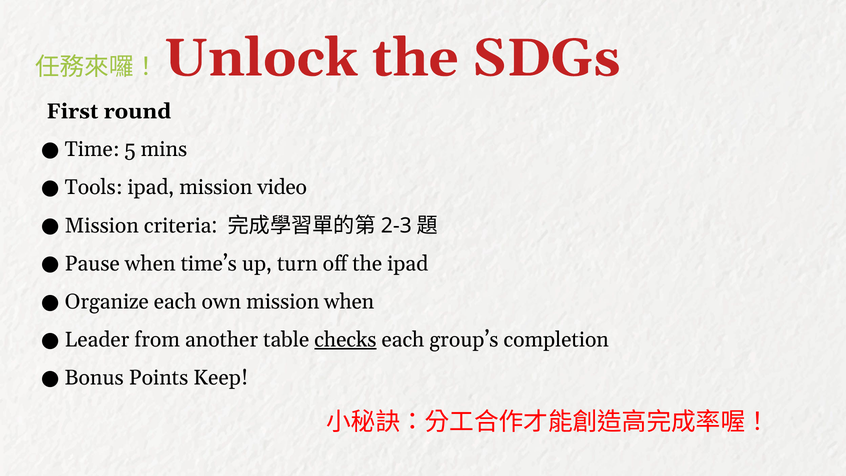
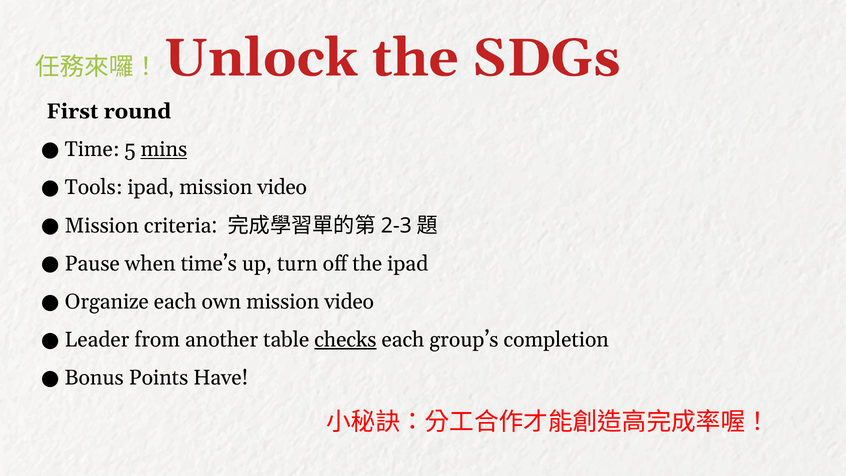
mins underline: none -> present
own mission when: when -> video
Keep: Keep -> Have
